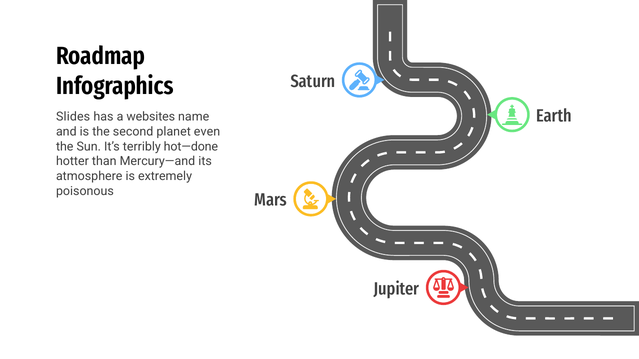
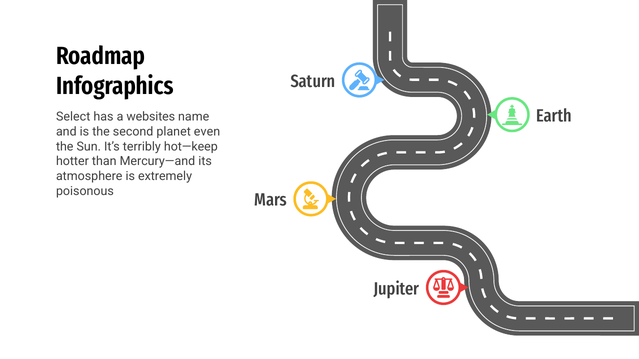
Slides: Slides -> Select
hot—done: hot—done -> hot—keep
